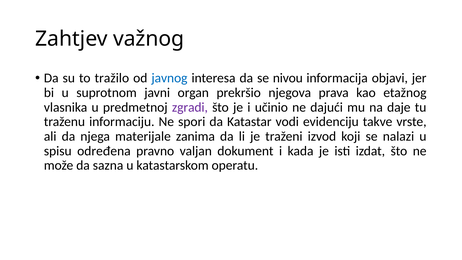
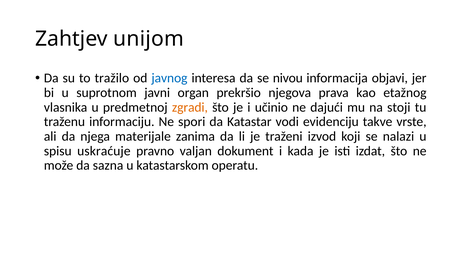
važnog: važnog -> unijom
zgradi colour: purple -> orange
daje: daje -> stoji
određena: određena -> uskraćuje
